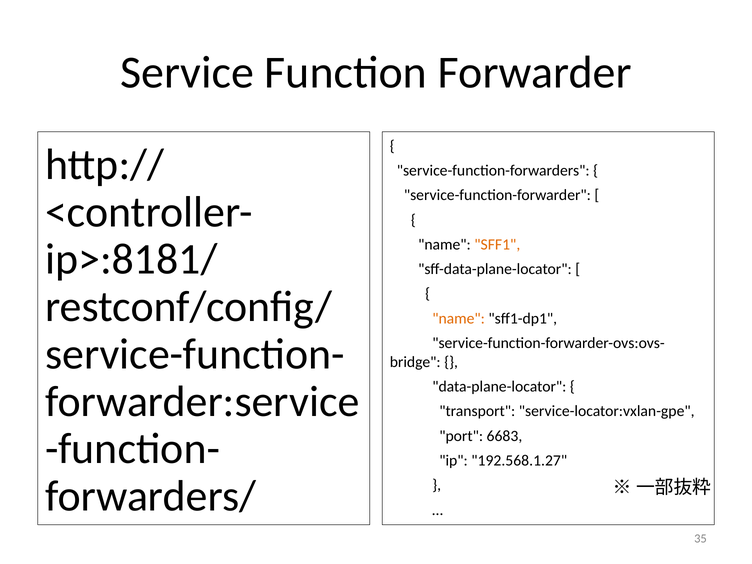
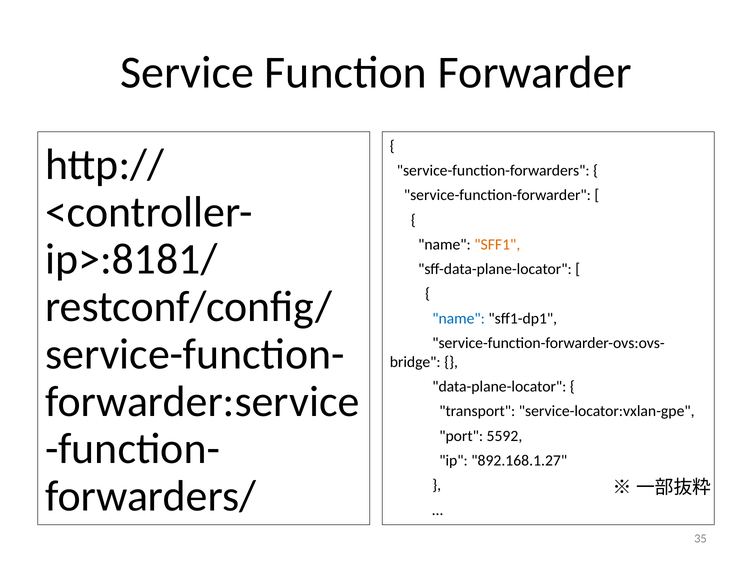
name at (459, 318) colour: orange -> blue
6683: 6683 -> 5592
192.568.1.27: 192.568.1.27 -> 892.168.1.27
